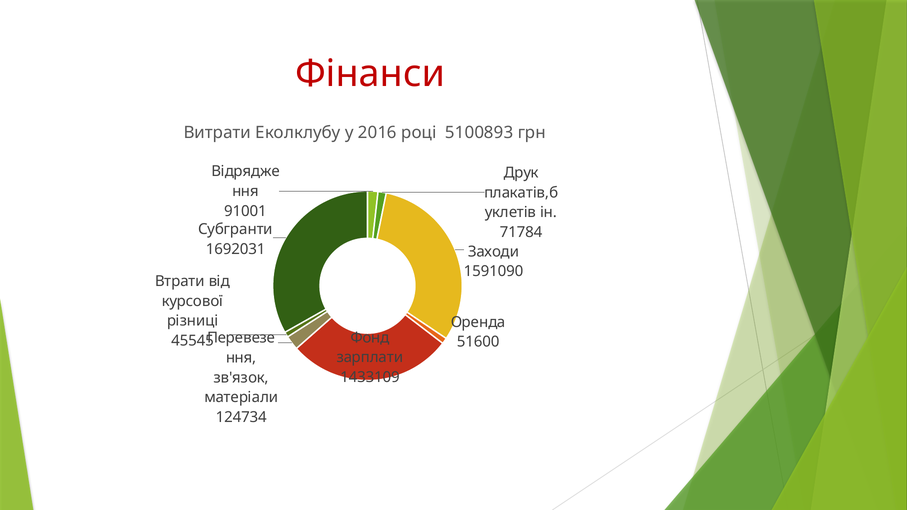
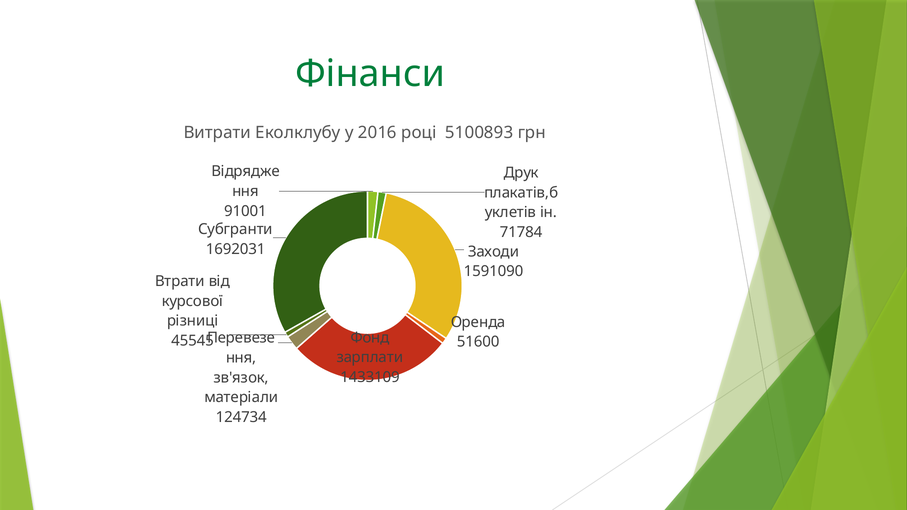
Фінанси colour: red -> green
